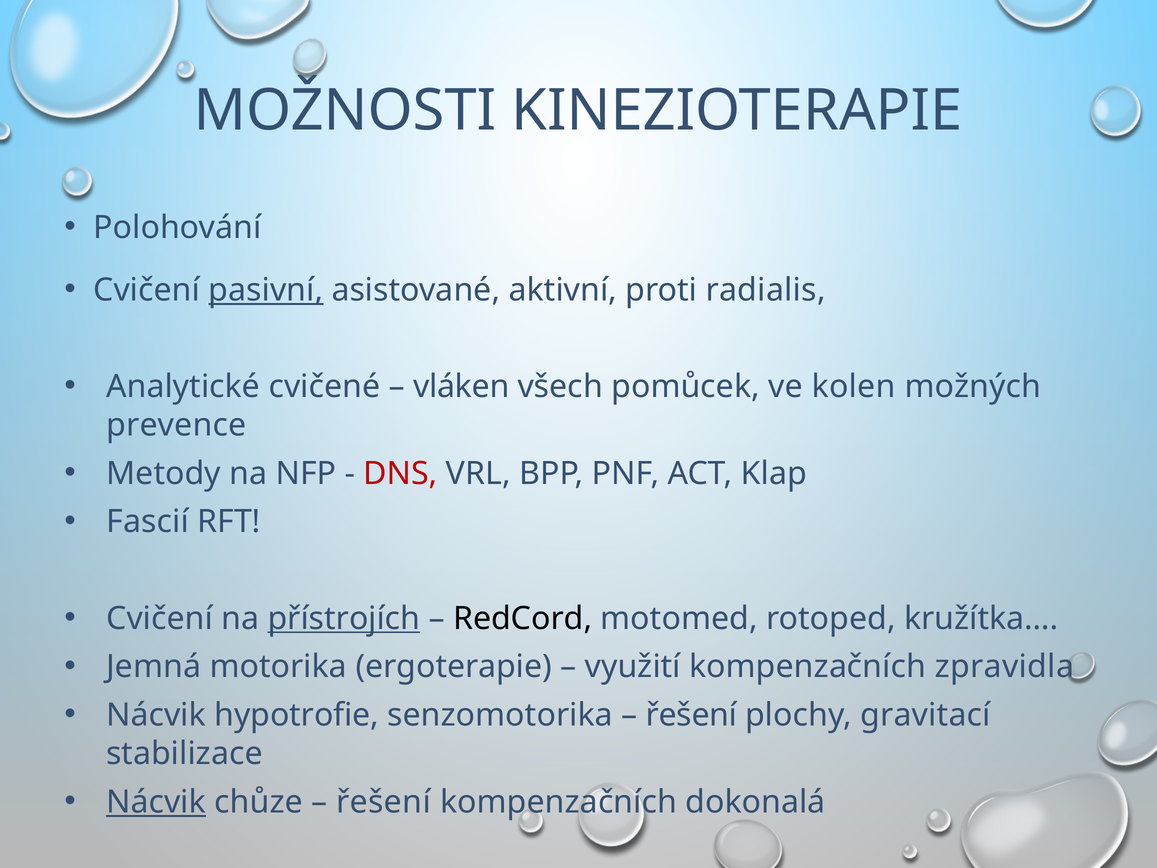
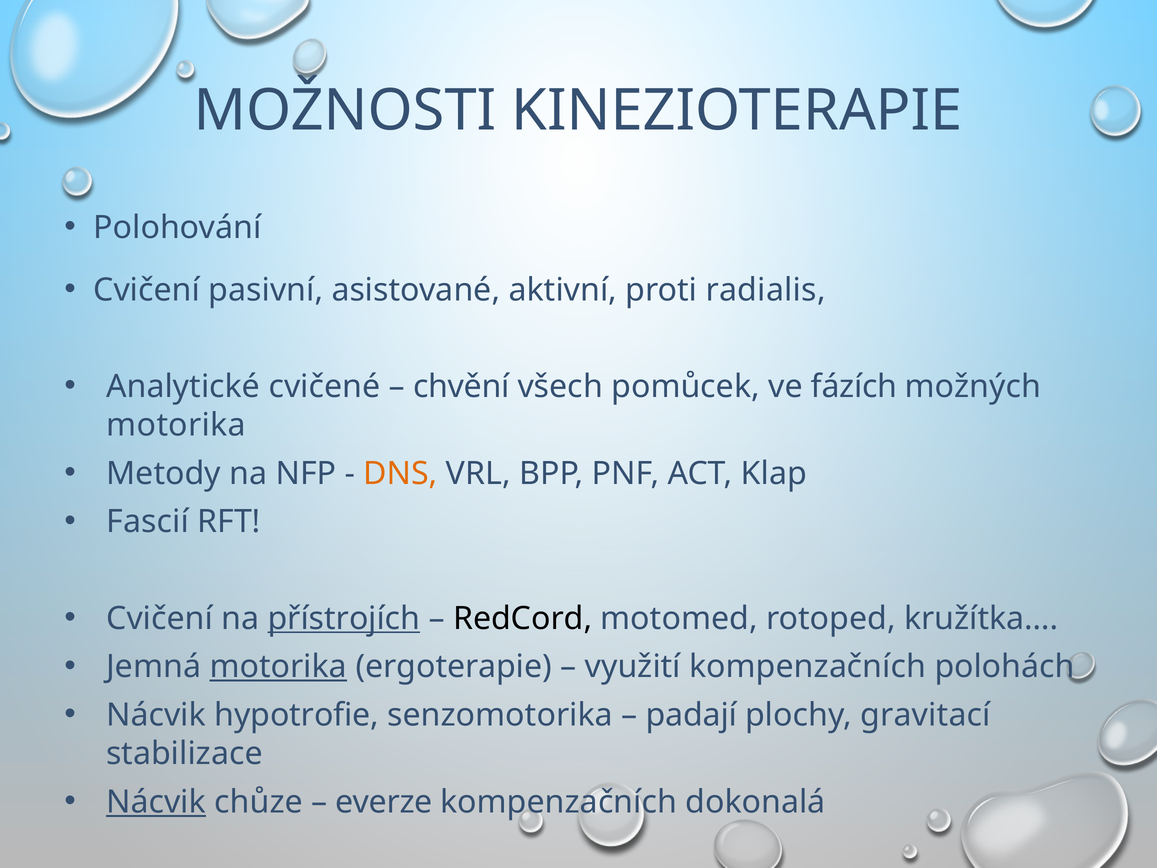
pasivní underline: present -> none
vláken: vláken -> chvění
kolen: kolen -> fázích
prevence at (176, 425): prevence -> motorika
DNS colour: red -> orange
motorika at (278, 667) underline: none -> present
zpravidla: zpravidla -> polohách
řešení at (691, 715): řešení -> padají
řešení at (384, 802): řešení -> everze
